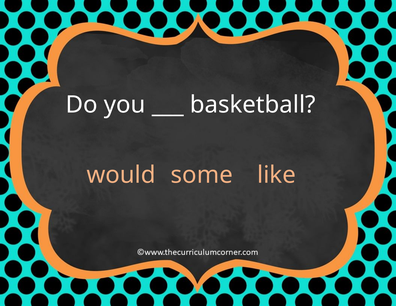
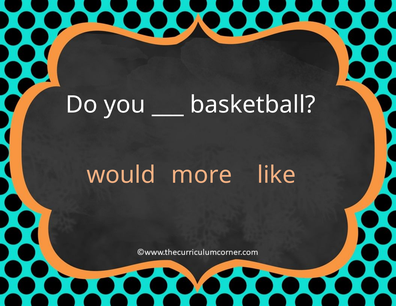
some: some -> more
